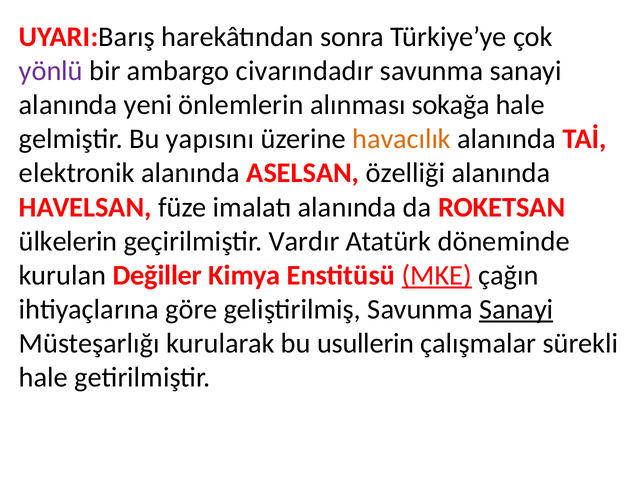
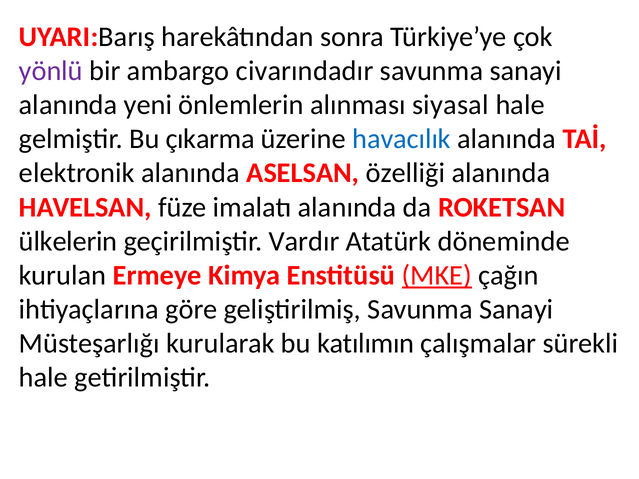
sokağa: sokağa -> siyasal
yapısını: yapısını -> çıkarma
havacılık colour: orange -> blue
Değiller: Değiller -> Ermeye
Sanayi at (516, 310) underline: present -> none
usullerin: usullerin -> katılımın
